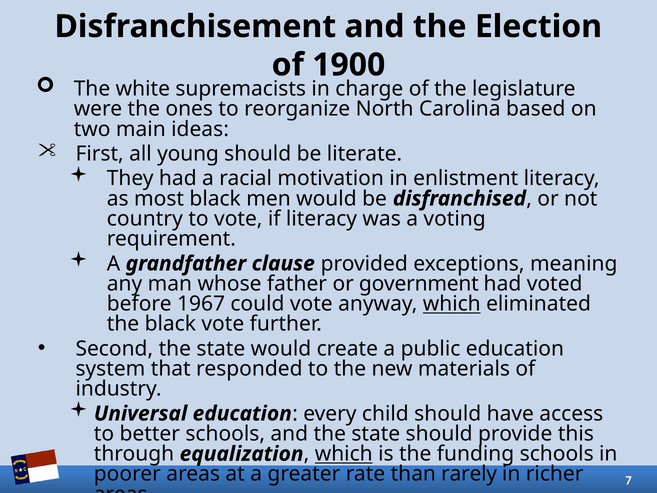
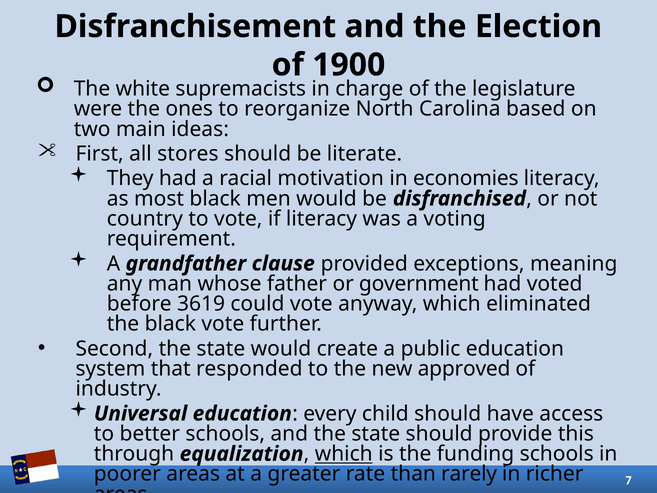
young: young -> stores
enlistment: enlistment -> economies
1967: 1967 -> 3619
which at (452, 304) underline: present -> none
materials: materials -> approved
